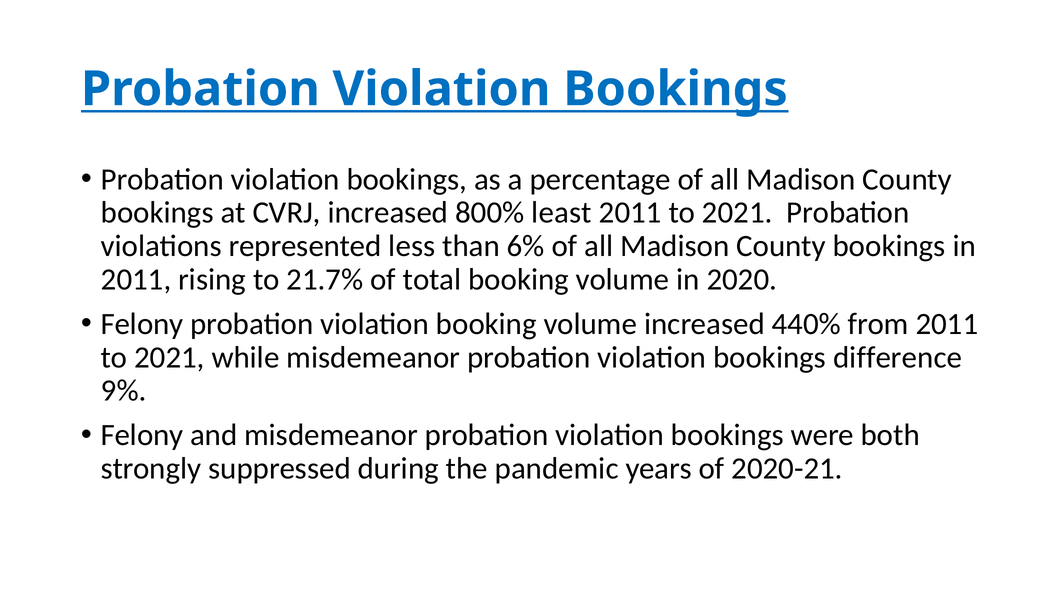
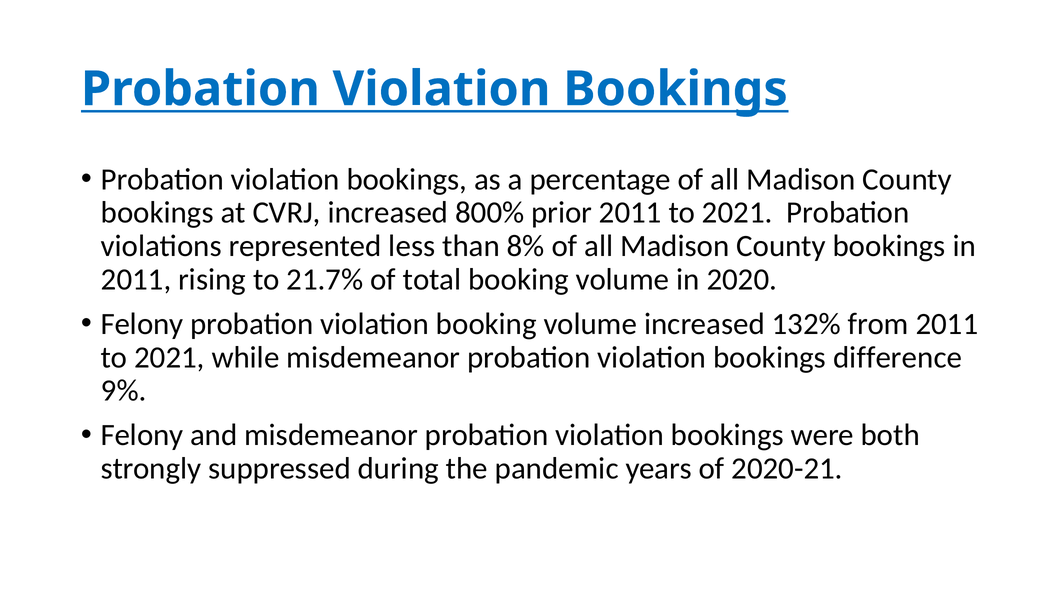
least: least -> prior
6%: 6% -> 8%
440%: 440% -> 132%
